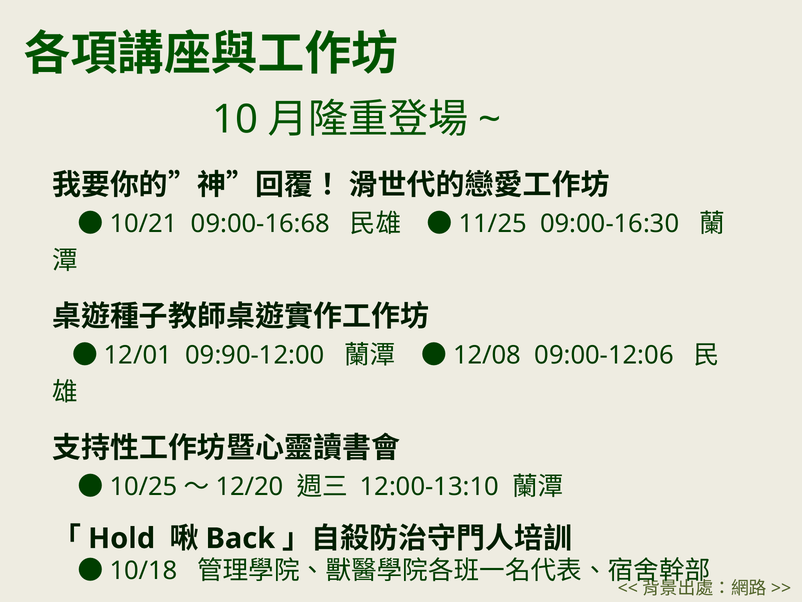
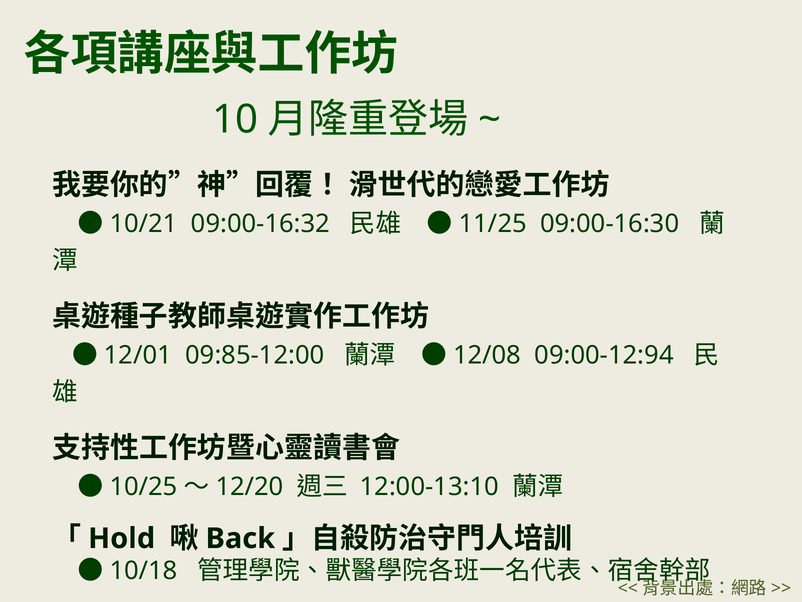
09:00-16:68: 09:00-16:68 -> 09:00-16:32
09:90-12:00: 09:90-12:00 -> 09:85-12:00
09:00-12:06: 09:00-12:06 -> 09:00-12:94
